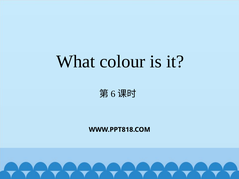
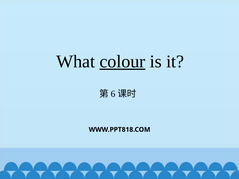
colour underline: none -> present
